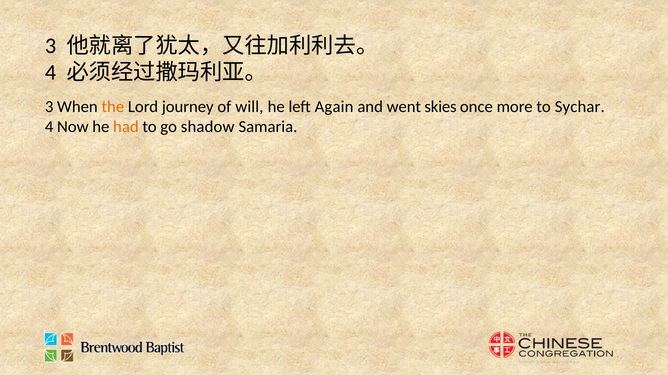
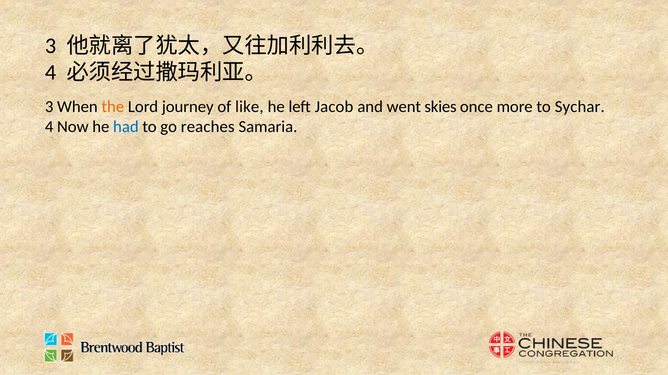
will: will -> like
Again: Again -> Jacob
had colour: orange -> blue
shadow: shadow -> reaches
